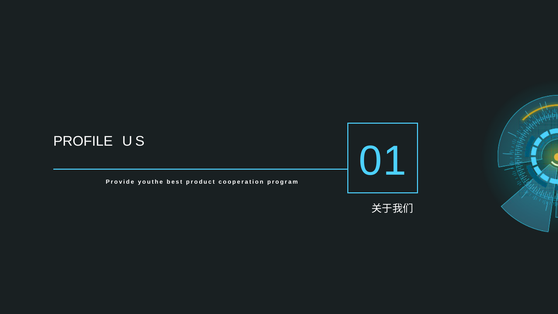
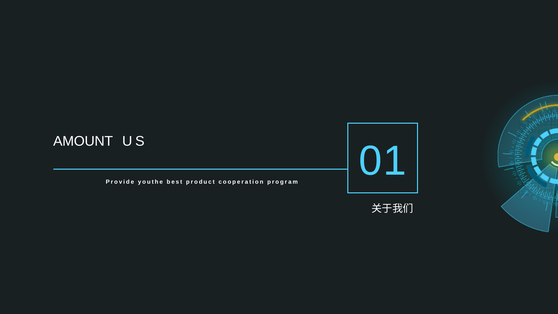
PROFILE: PROFILE -> AMOUNT
